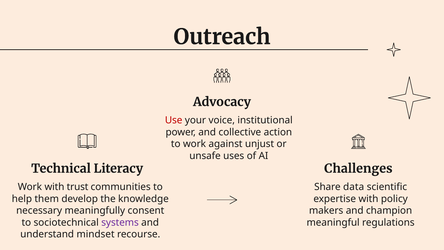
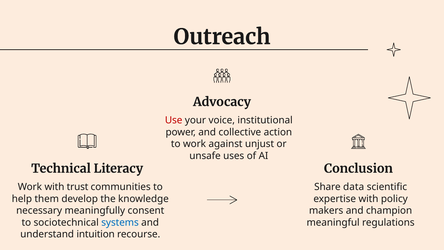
Challenges: Challenges -> Conclusion
systems colour: purple -> blue
mindset: mindset -> intuition
